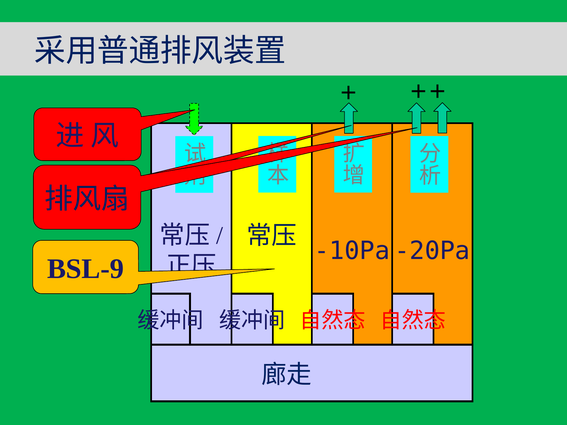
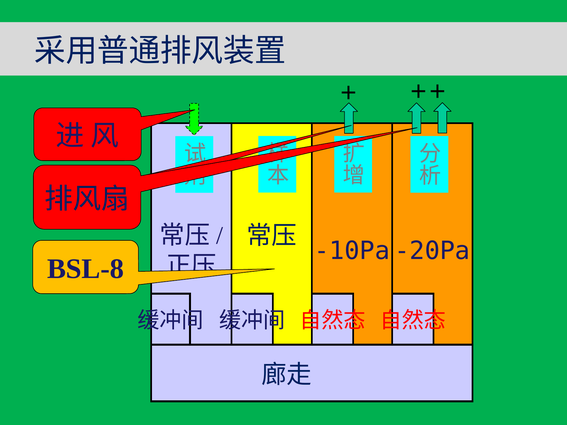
BSL-9: BSL-9 -> BSL-8
